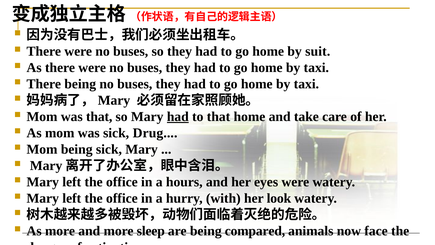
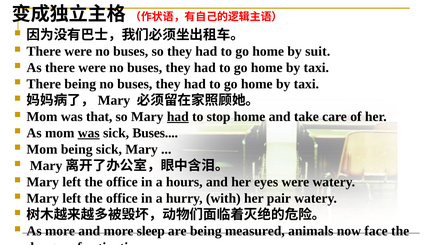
to that: that -> stop
was at (89, 133) underline: none -> present
sick Drug: Drug -> Buses
look: look -> pair
compared: compared -> measured
